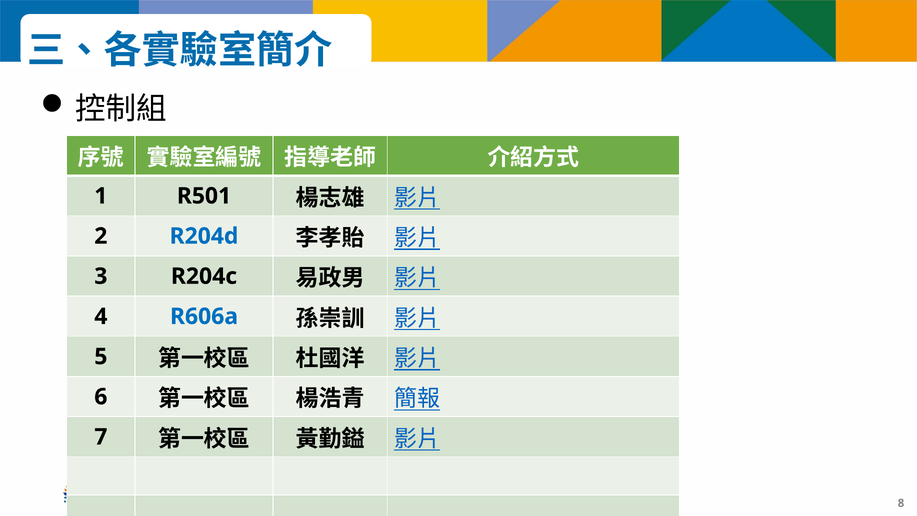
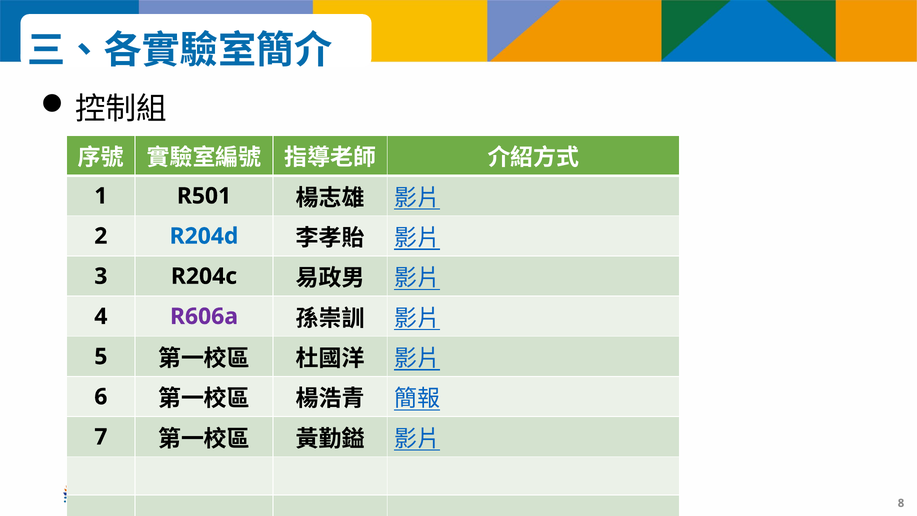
R606a colour: blue -> purple
